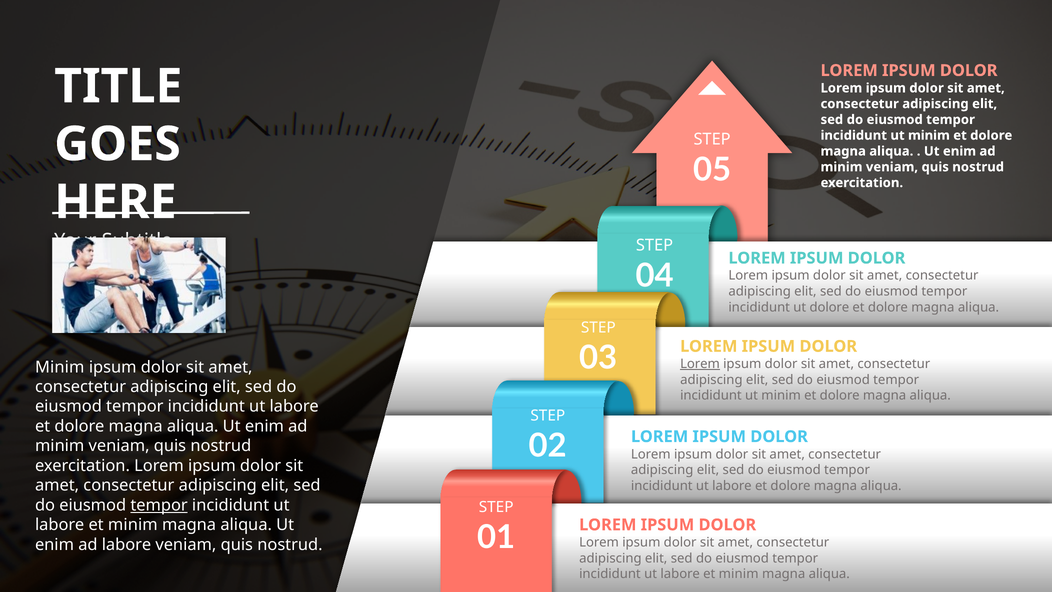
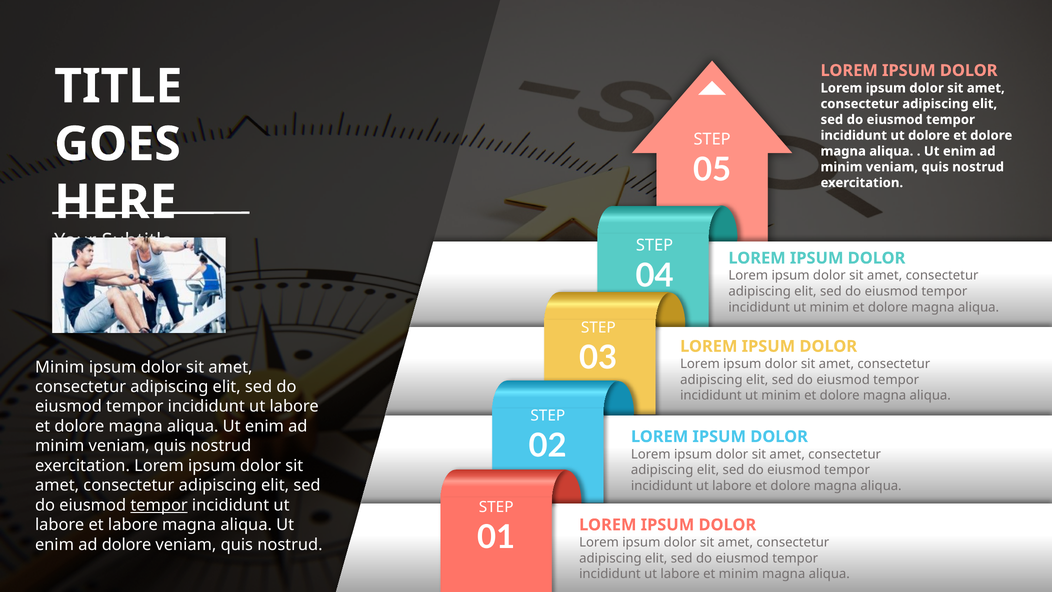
minim at (929, 135): minim -> dolore
dolore at (829, 307): dolore -> minim
Lorem at (700, 364) underline: present -> none
minim at (133, 525): minim -> labore
ad labore: labore -> dolore
